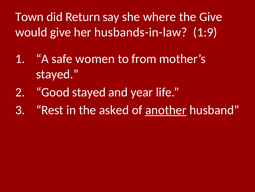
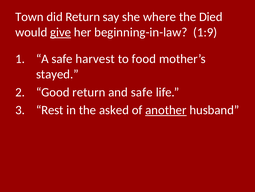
the Give: Give -> Died
give at (61, 32) underline: none -> present
husbands-in-law: husbands-in-law -> beginning-in-law
women: women -> harvest
from: from -> food
Good stayed: stayed -> return
and year: year -> safe
